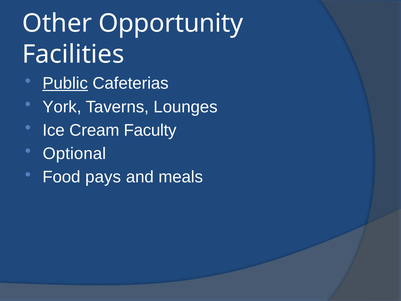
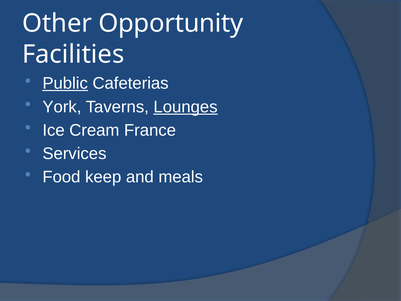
Lounges underline: none -> present
Faculty: Faculty -> France
Optional: Optional -> Services
pays: pays -> keep
